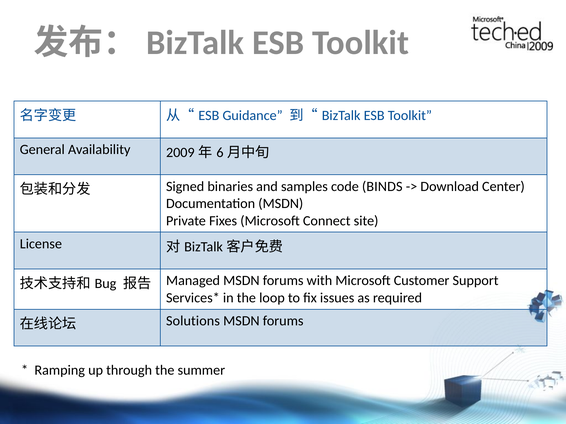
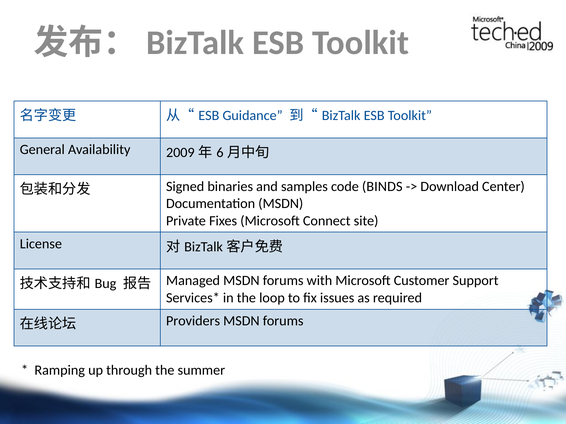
Solutions: Solutions -> Providers
